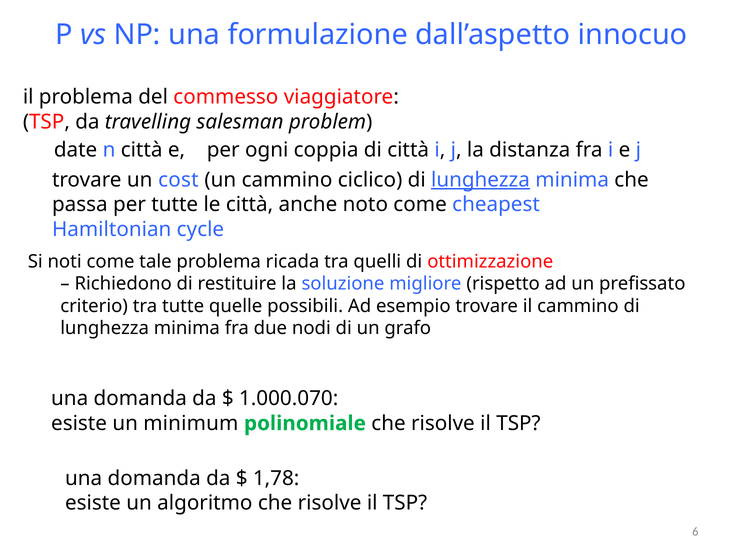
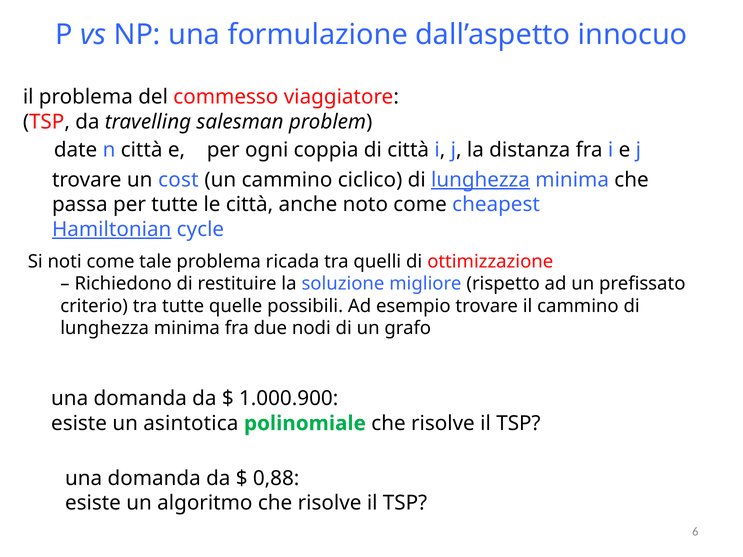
Hamiltonian underline: none -> present
1.000.070: 1.000.070 -> 1.000.900
minimum: minimum -> asintotica
1,78: 1,78 -> 0,88
